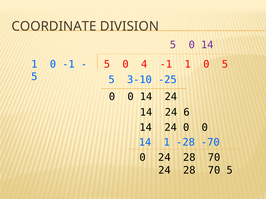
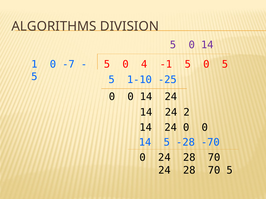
COORDINATE: COORDINATE -> ALGORITHMS
0 -1: -1 -> -7
-1 1: 1 -> 5
3-10: 3-10 -> 1-10
6: 6 -> 2
1 at (167, 143): 1 -> 5
